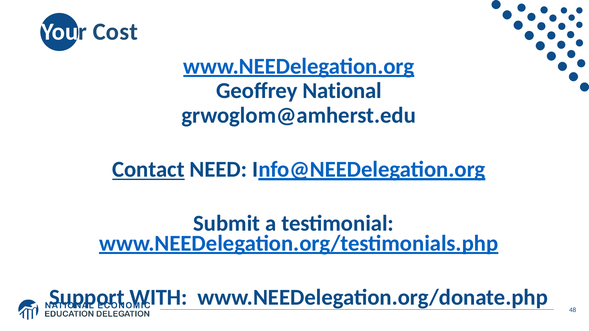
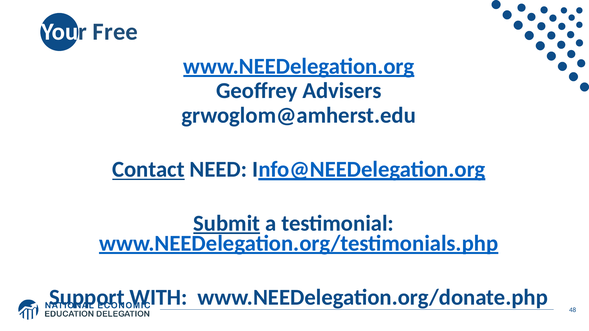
Cost: Cost -> Free
National: National -> Advisers
Submit underline: none -> present
